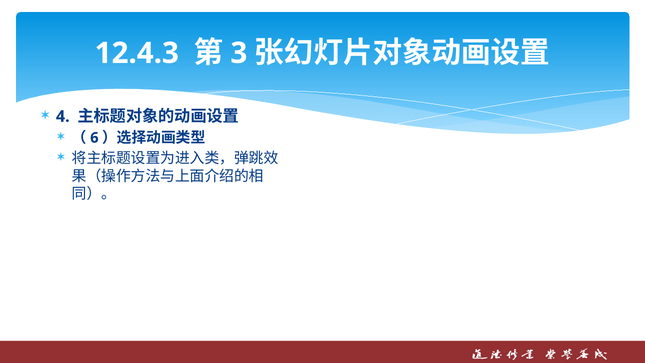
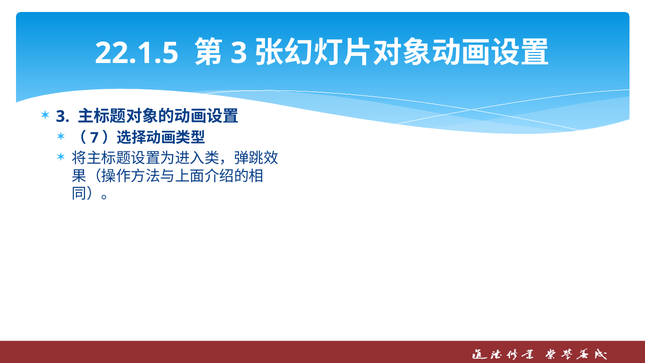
12.4.3: 12.4.3 -> 22.1.5
4 at (63, 116): 4 -> 3
6: 6 -> 7
